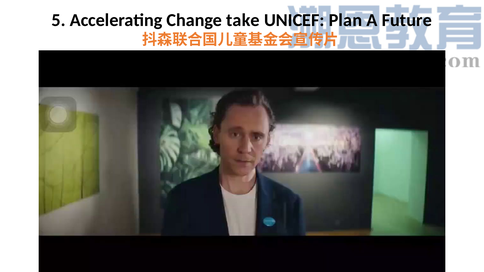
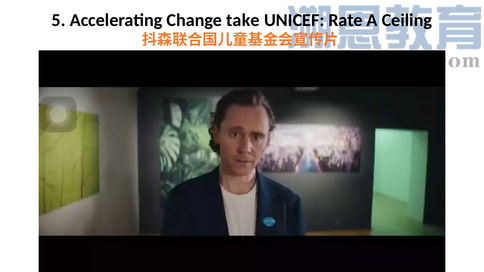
Plan: Plan -> Rate
Future: Future -> Ceiling
